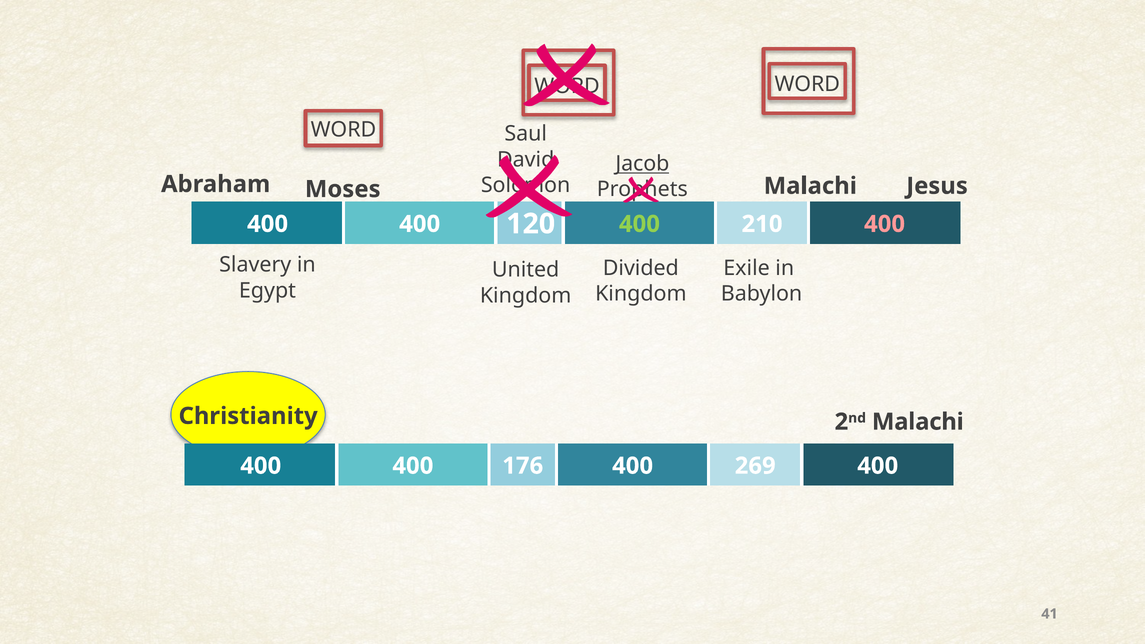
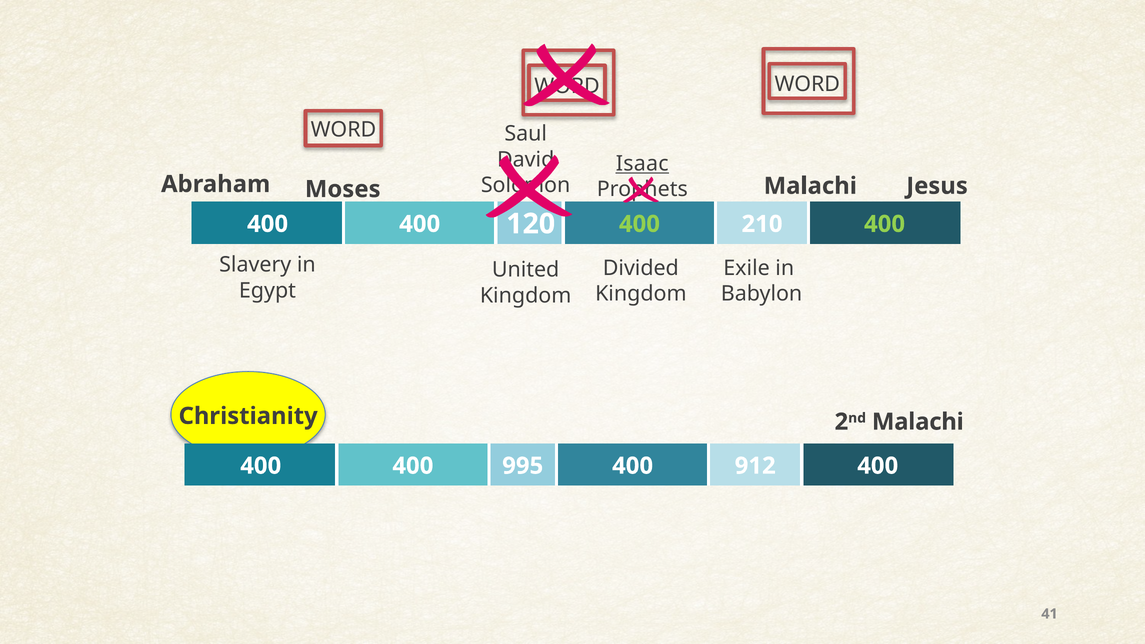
Jacob: Jacob -> Isaac
400 at (885, 224) colour: pink -> light green
176: 176 -> 995
269: 269 -> 912
